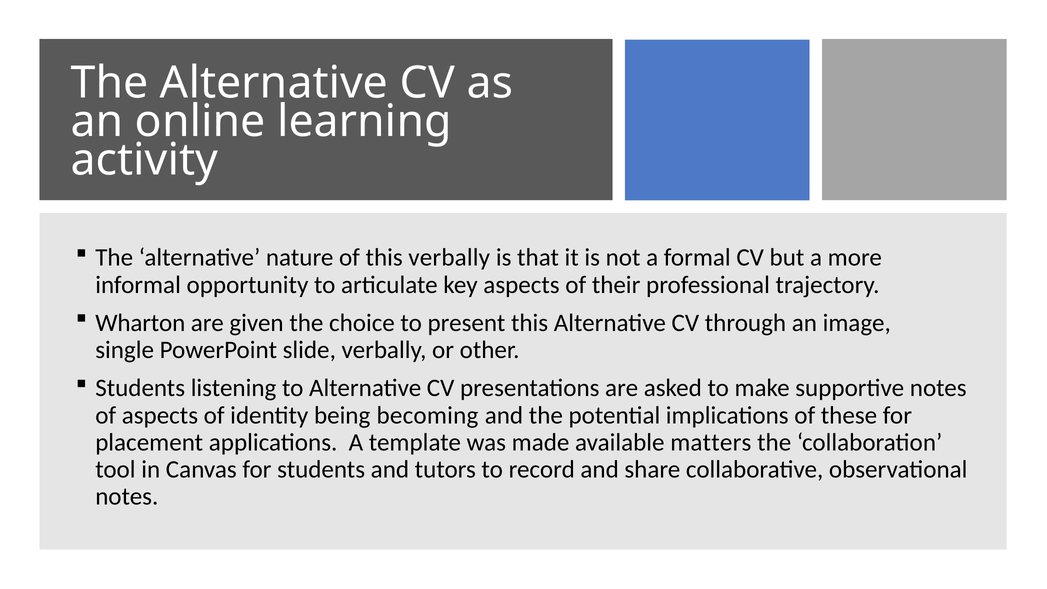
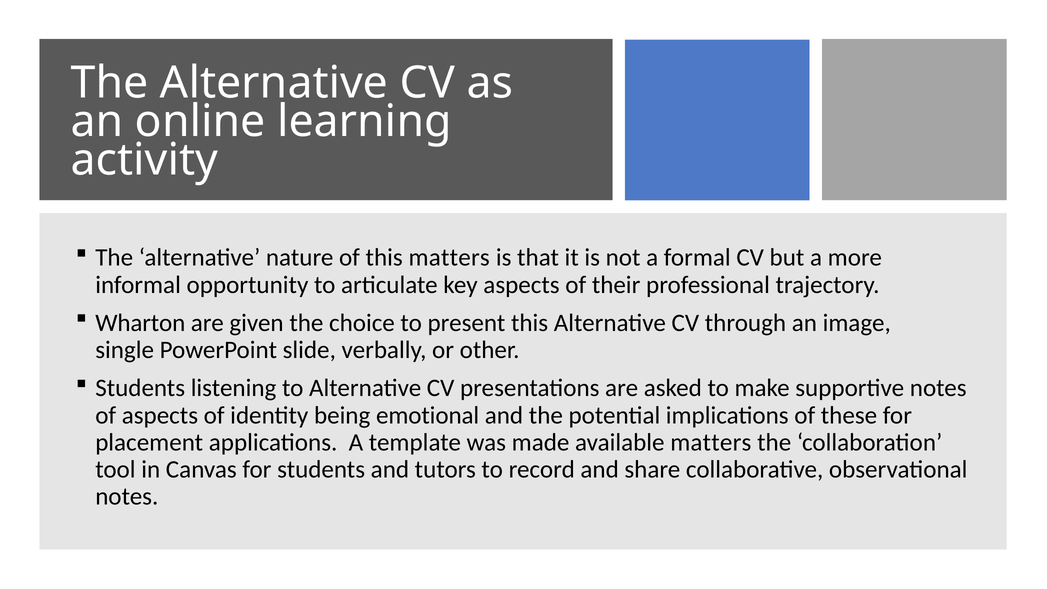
this verbally: verbally -> matters
becoming: becoming -> emotional
